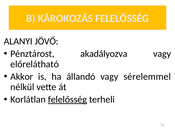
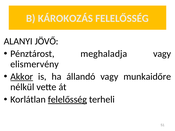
akadályozva: akadályozva -> meghaladja
előrelátható: előrelátható -> elismervény
Akkor underline: none -> present
sérelemmel: sérelemmel -> munkaidőre
